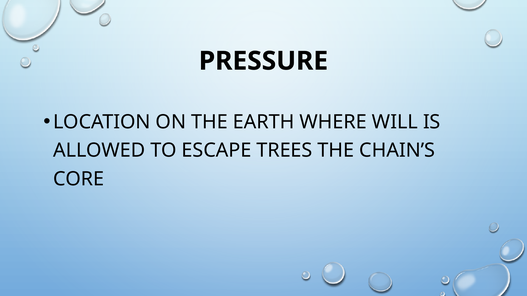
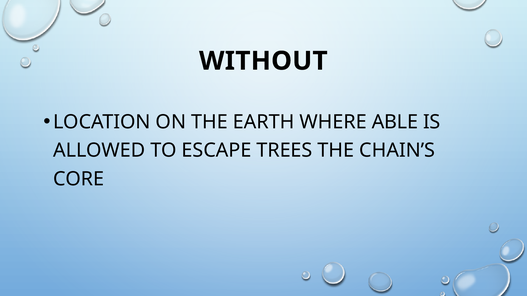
PRESSURE: PRESSURE -> WITHOUT
WILL: WILL -> ABLE
